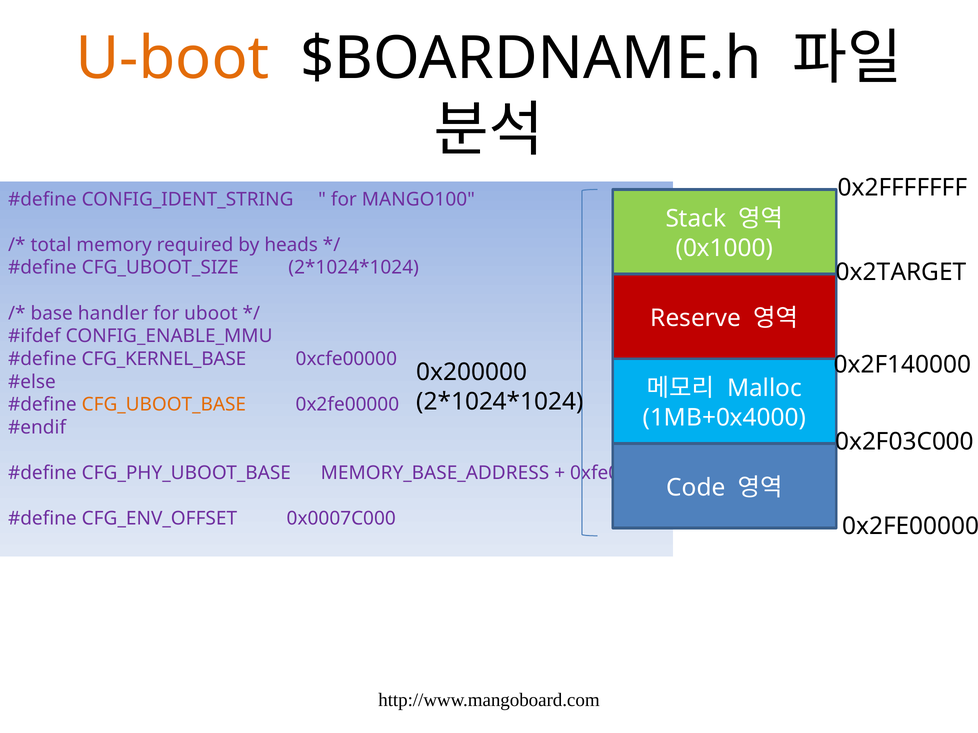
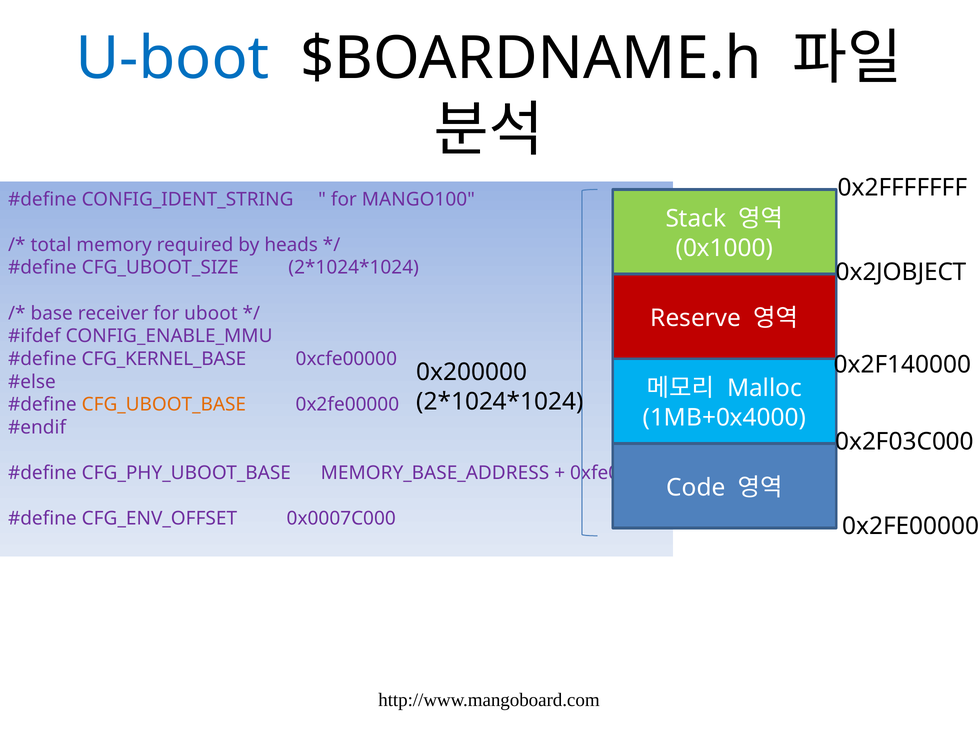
U-boot colour: orange -> blue
0x2TARGET: 0x2TARGET -> 0x2JOBJECT
handler: handler -> receiver
